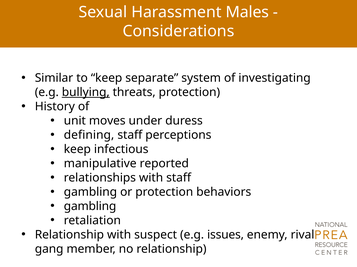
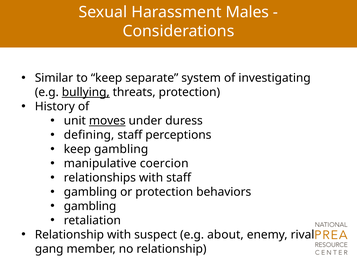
moves underline: none -> present
keep infectious: infectious -> gambling
reported: reported -> coercion
issues: issues -> about
